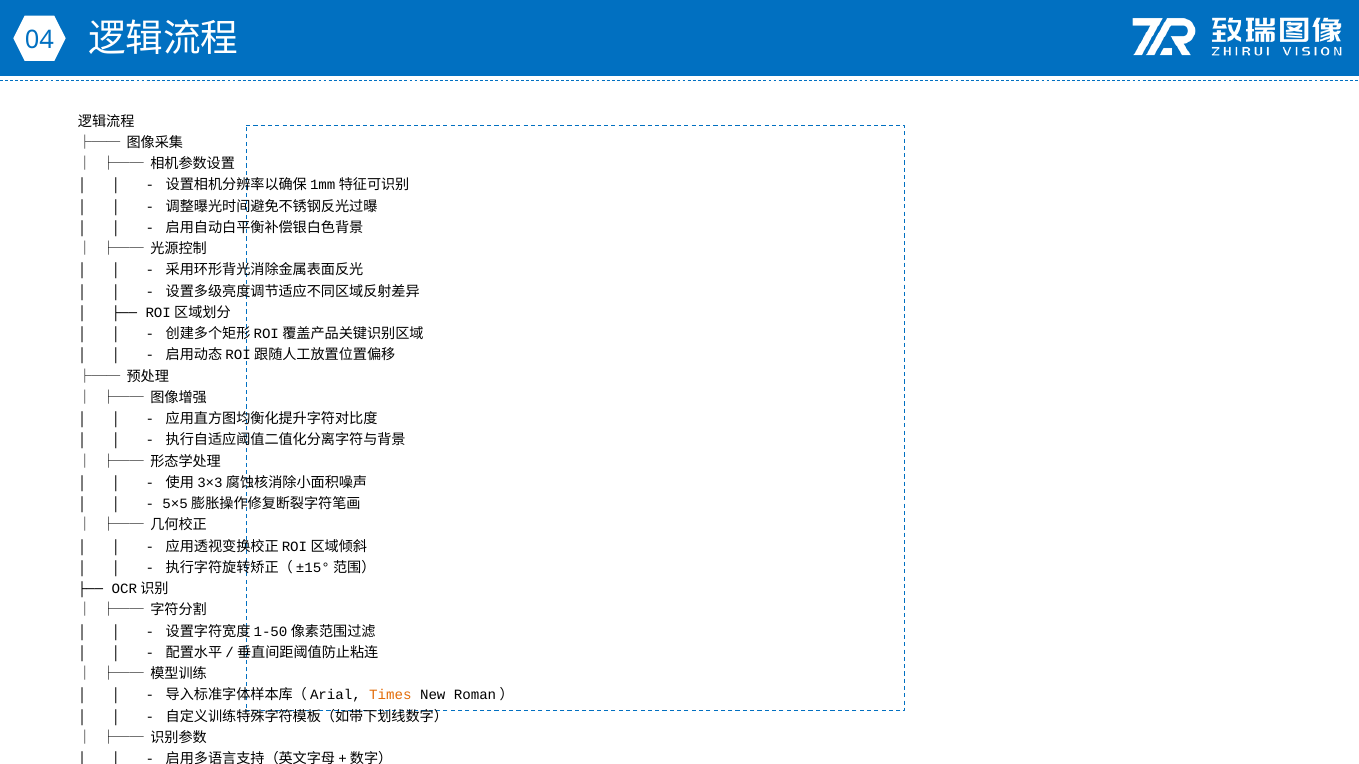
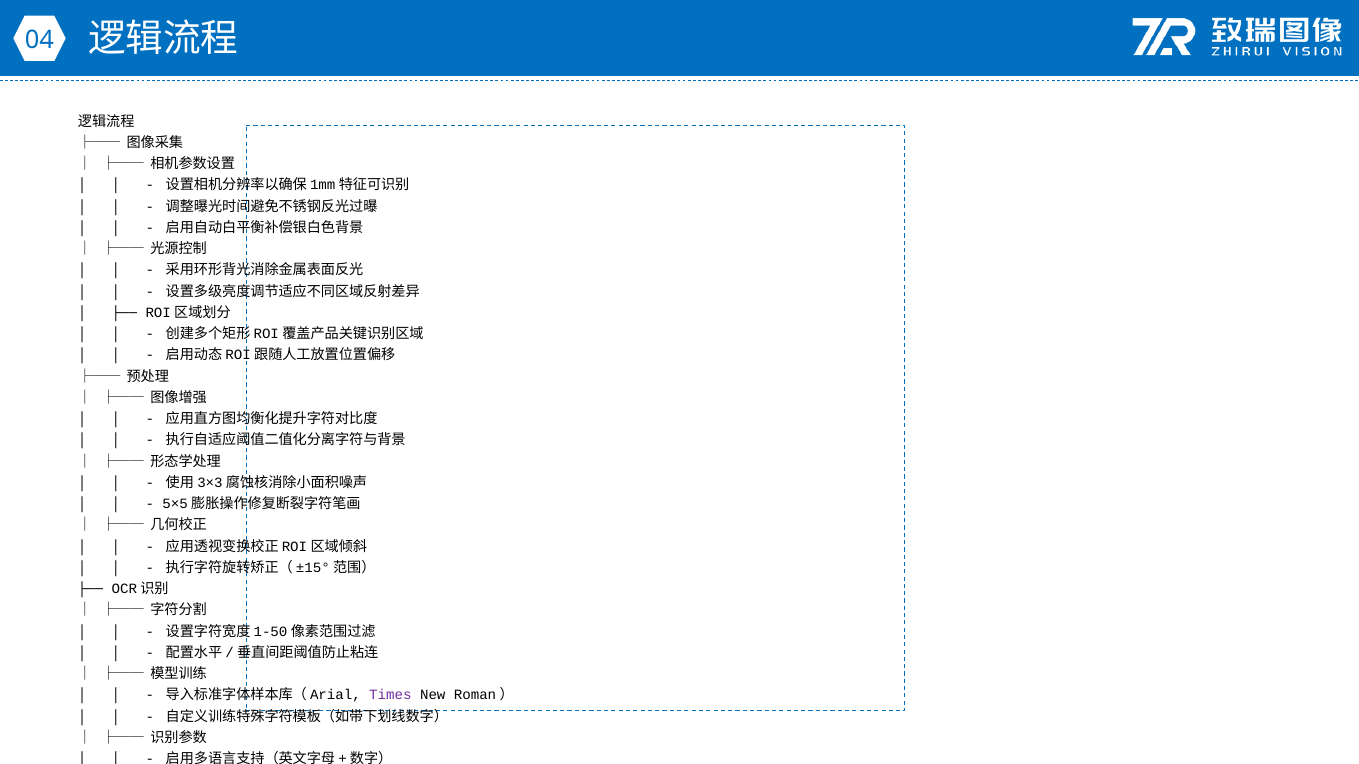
Times colour: orange -> purple
